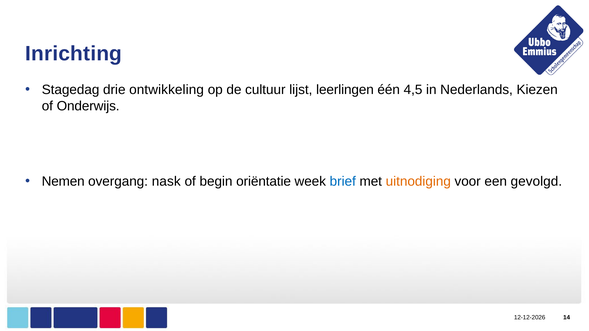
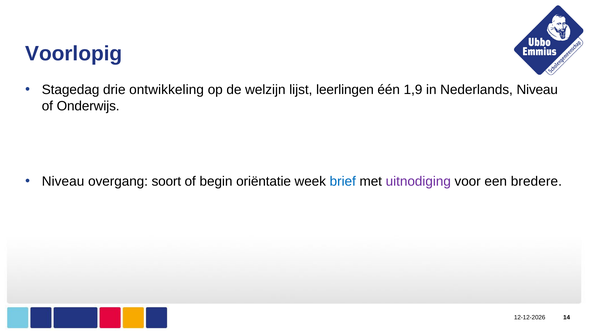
Inrichting: Inrichting -> Voorlopig
cultuur: cultuur -> welzijn
4,5: 4,5 -> 1,9
Nederlands Kiezen: Kiezen -> Niveau
Nemen at (63, 182): Nemen -> Niveau
nask: nask -> soort
uitnodiging colour: orange -> purple
gevolgd: gevolgd -> bredere
